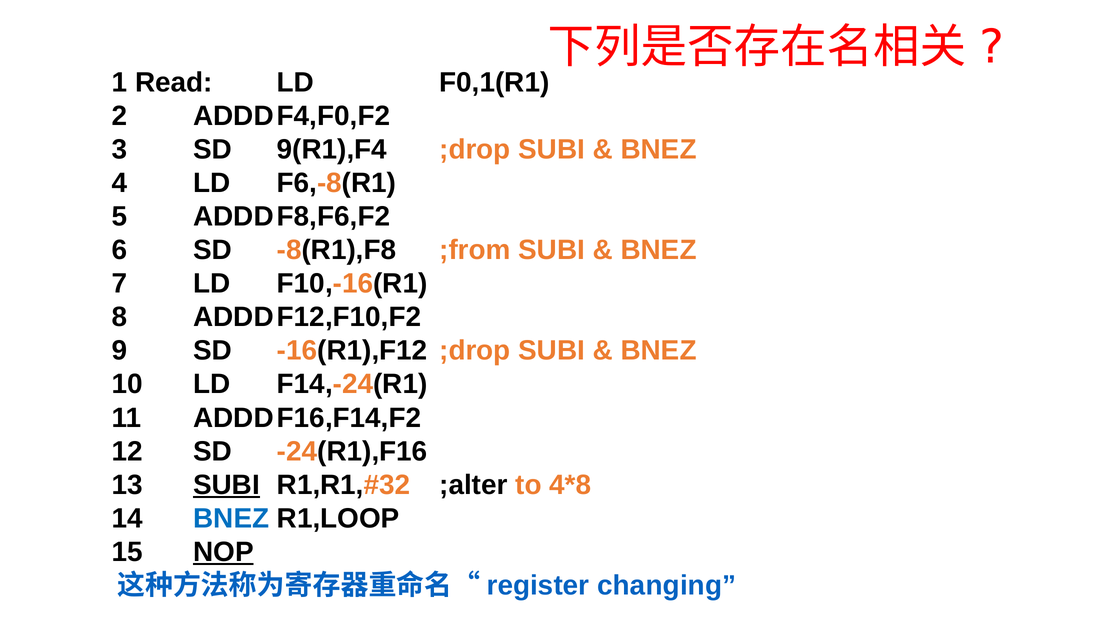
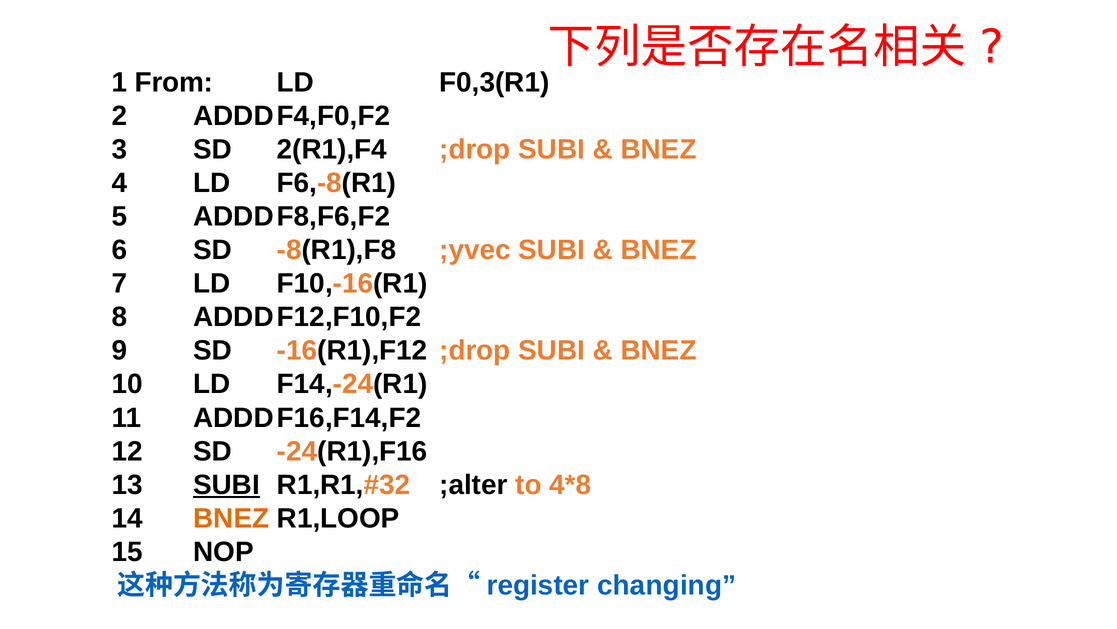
Read: Read -> From
F0,1(R1: F0,1(R1 -> F0,3(R1
9(R1),F4: 9(R1),F4 -> 2(R1),F4
;from: ;from -> ;yvec
BNEZ at (231, 518) colour: blue -> orange
NOP underline: present -> none
